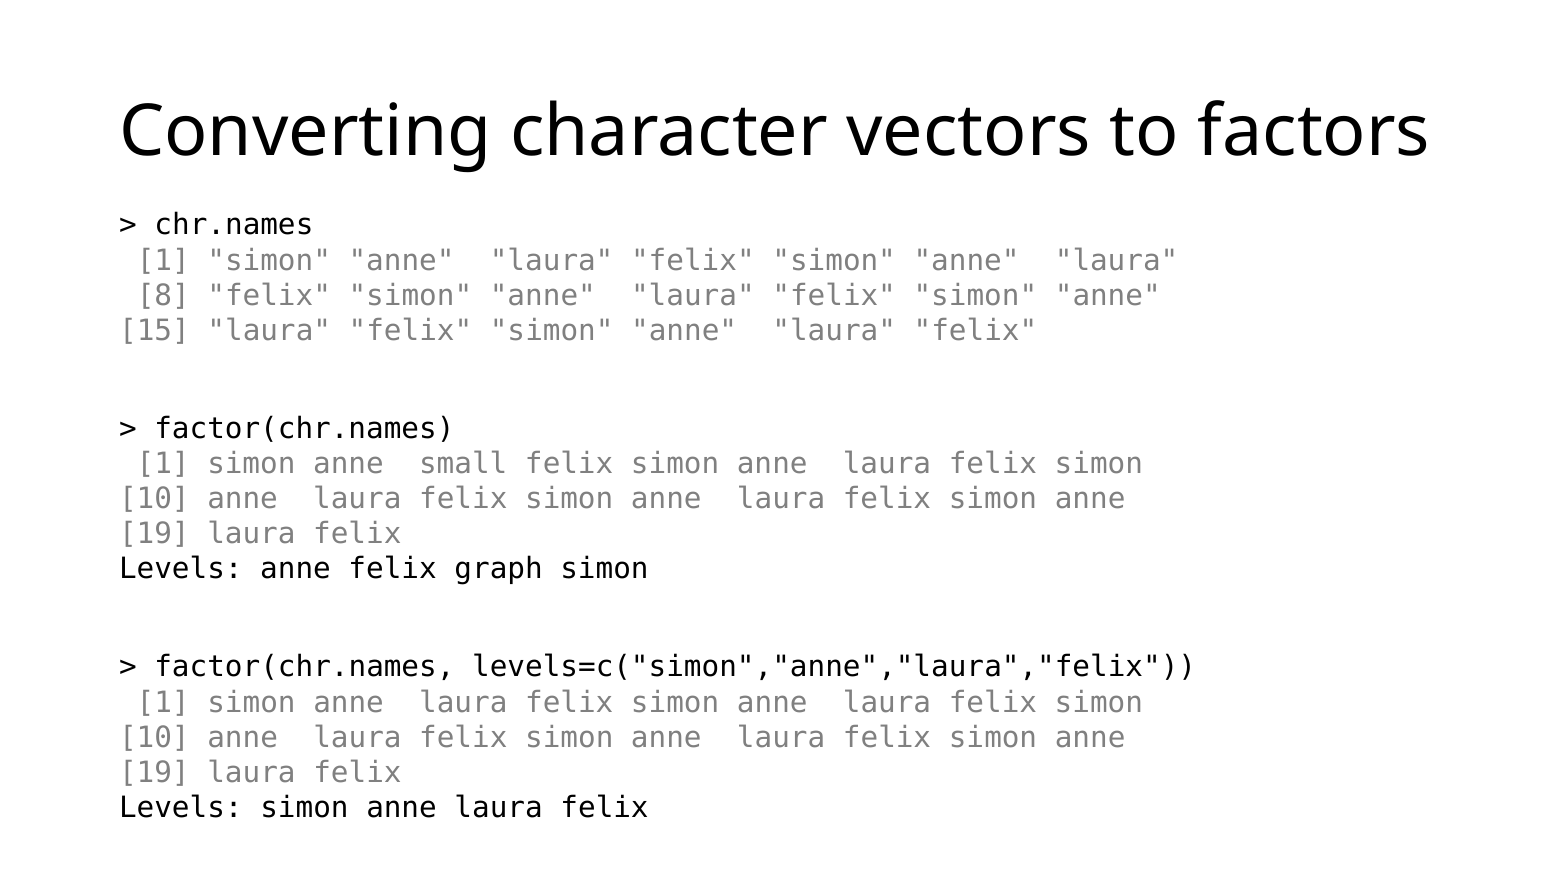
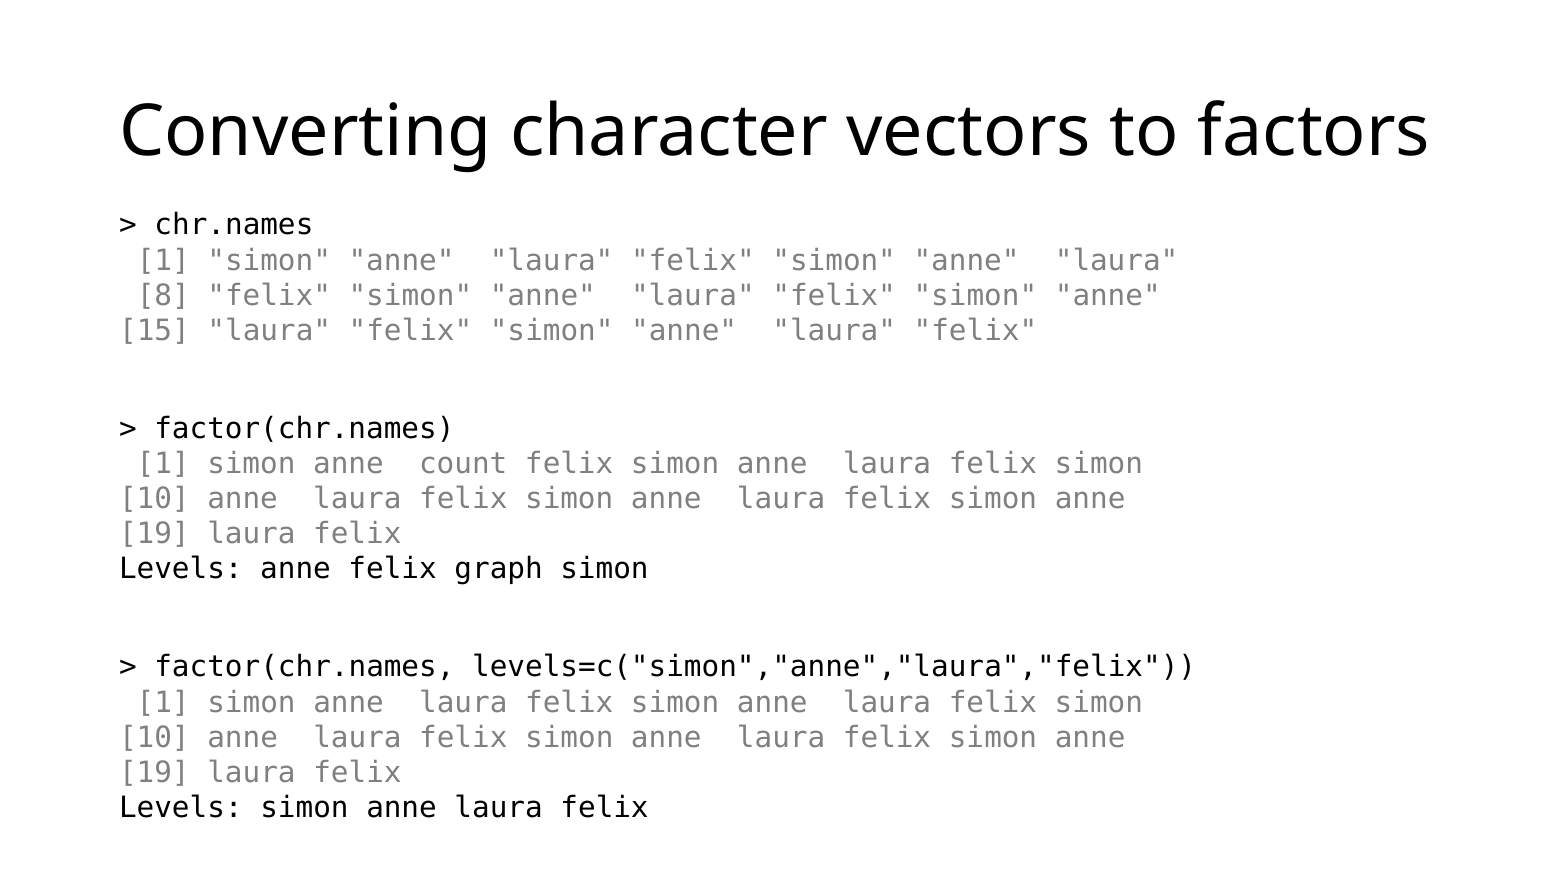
small: small -> count
